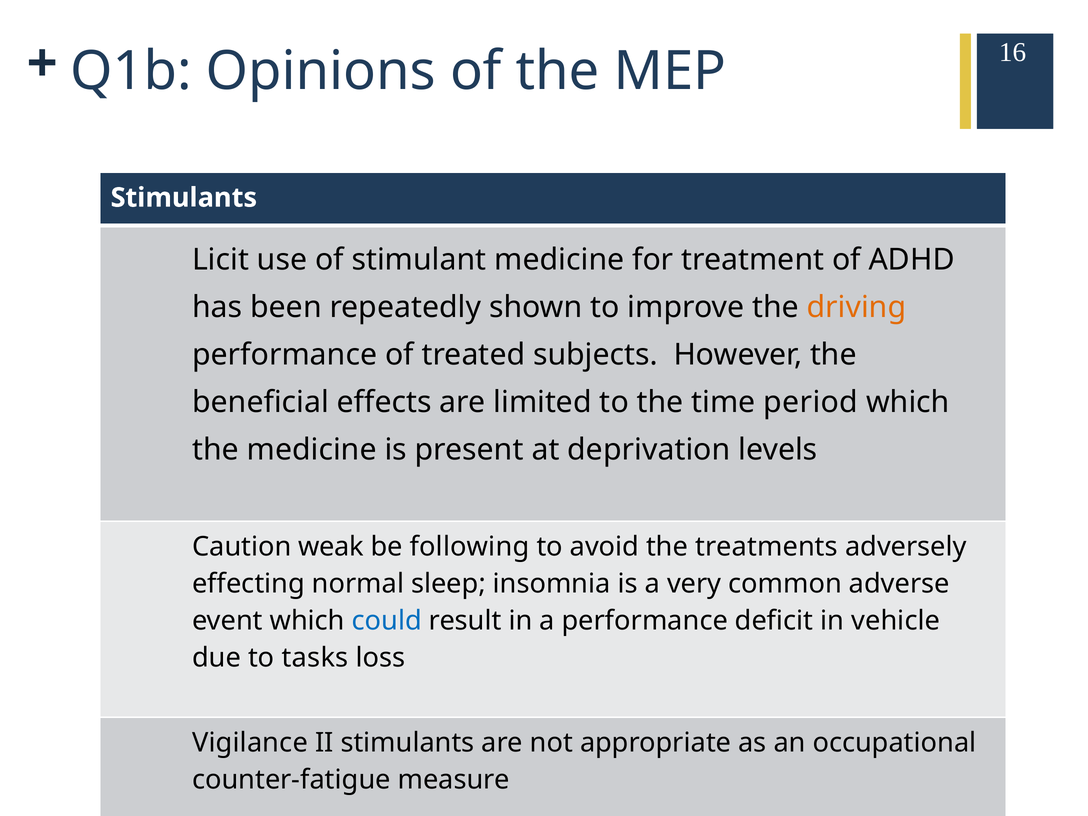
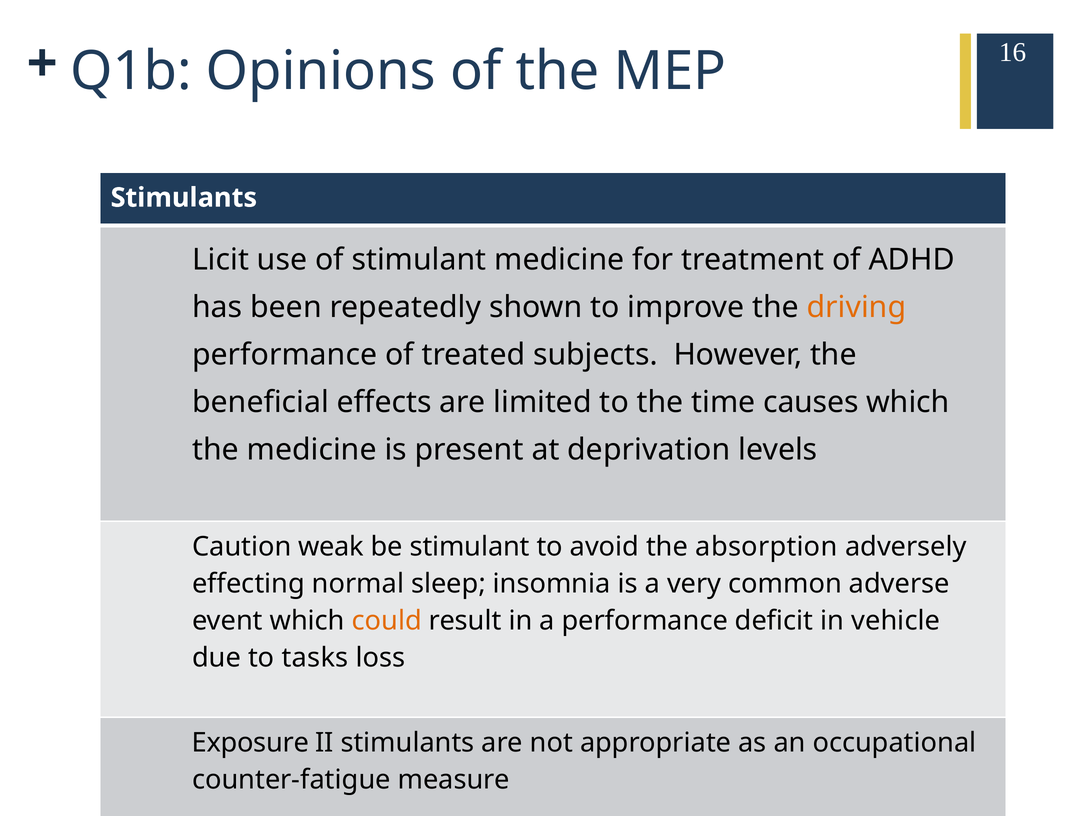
period: period -> causes
be following: following -> stimulant
treatments: treatments -> absorption
could colour: blue -> orange
Vigilance: Vigilance -> Exposure
